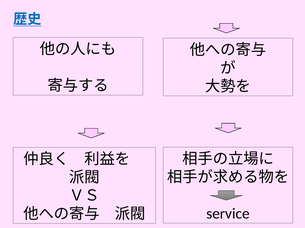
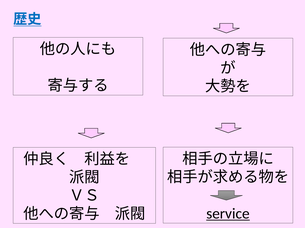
service underline: none -> present
